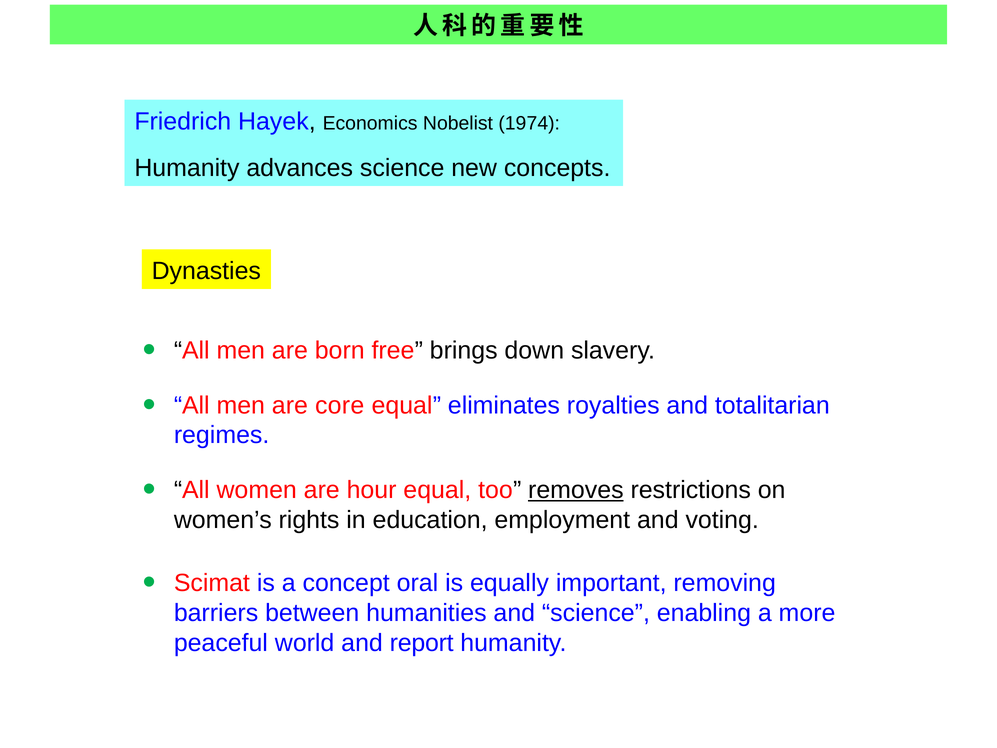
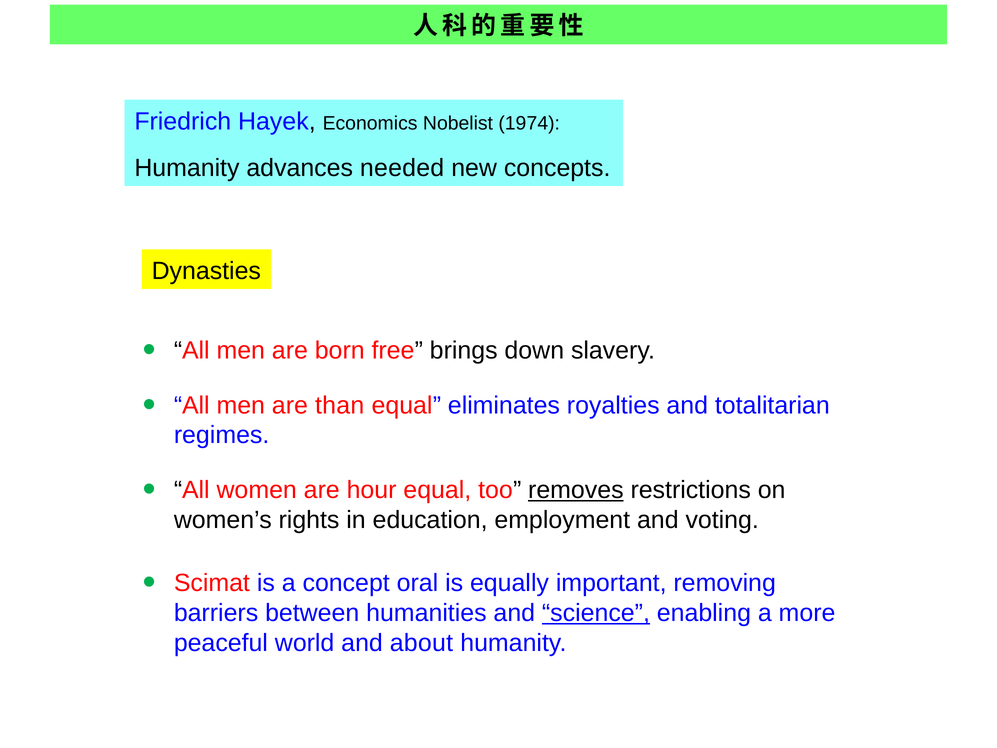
advances science: science -> needed
core: core -> than
science at (596, 613) underline: none -> present
report: report -> about
